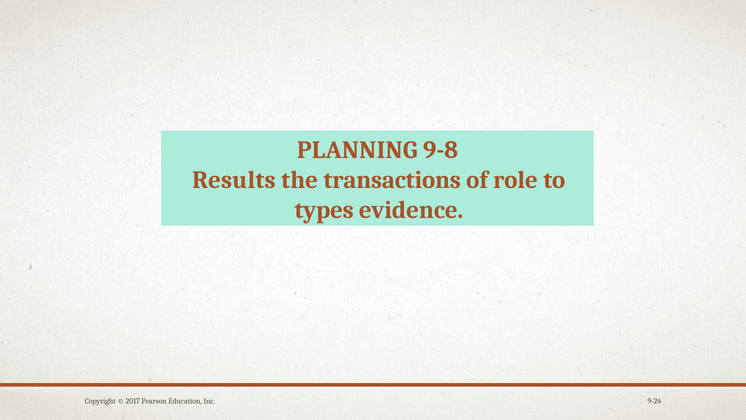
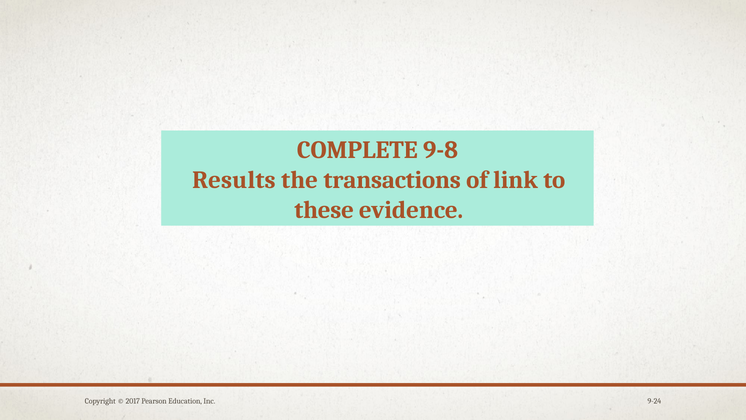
PLANNING: PLANNING -> COMPLETE
role: role -> link
types: types -> these
